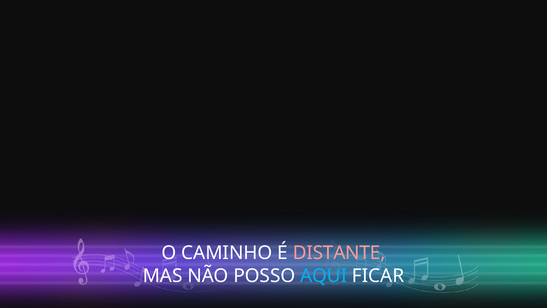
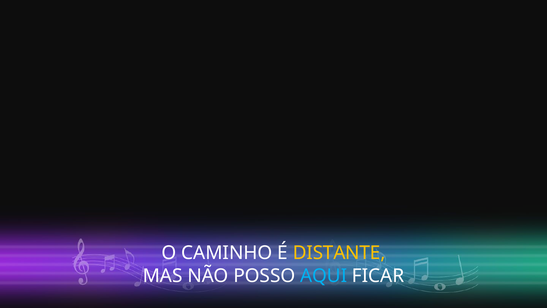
DISTANTE colour: pink -> yellow
